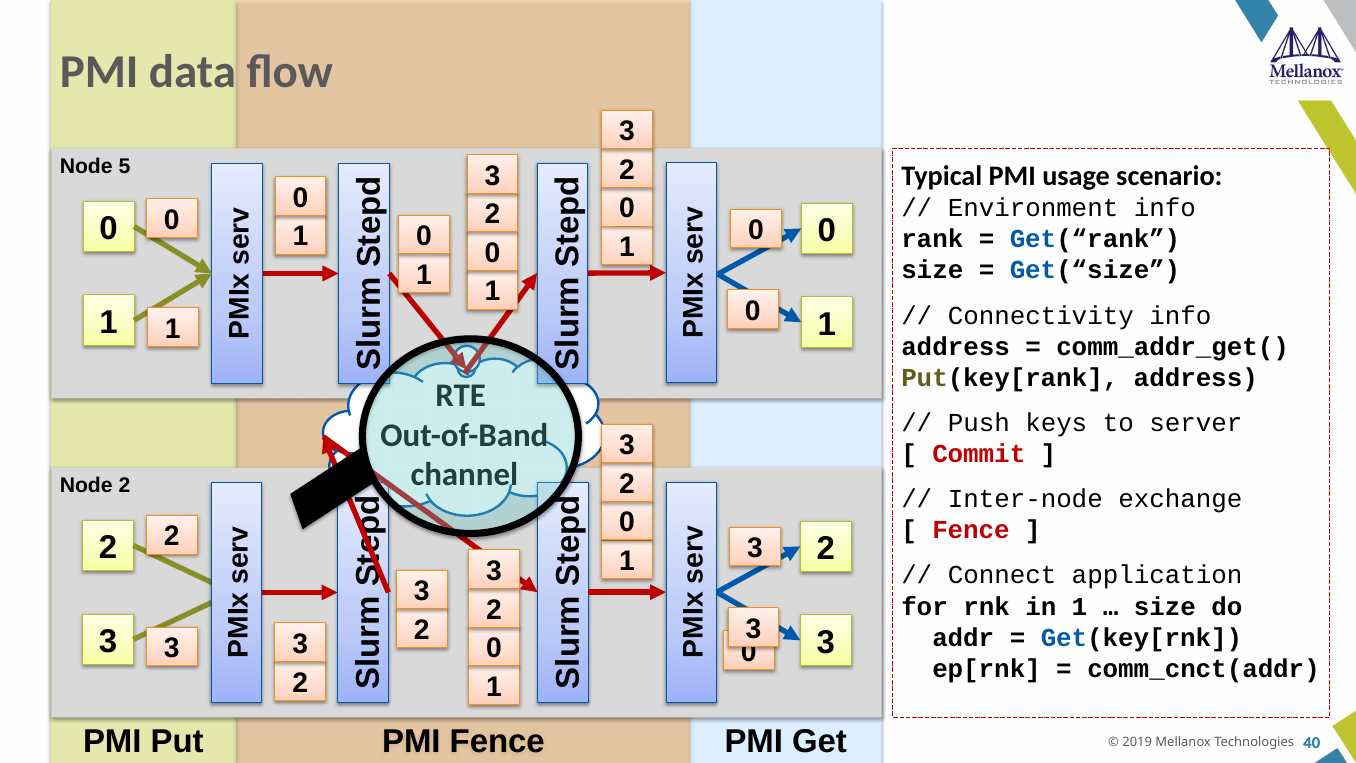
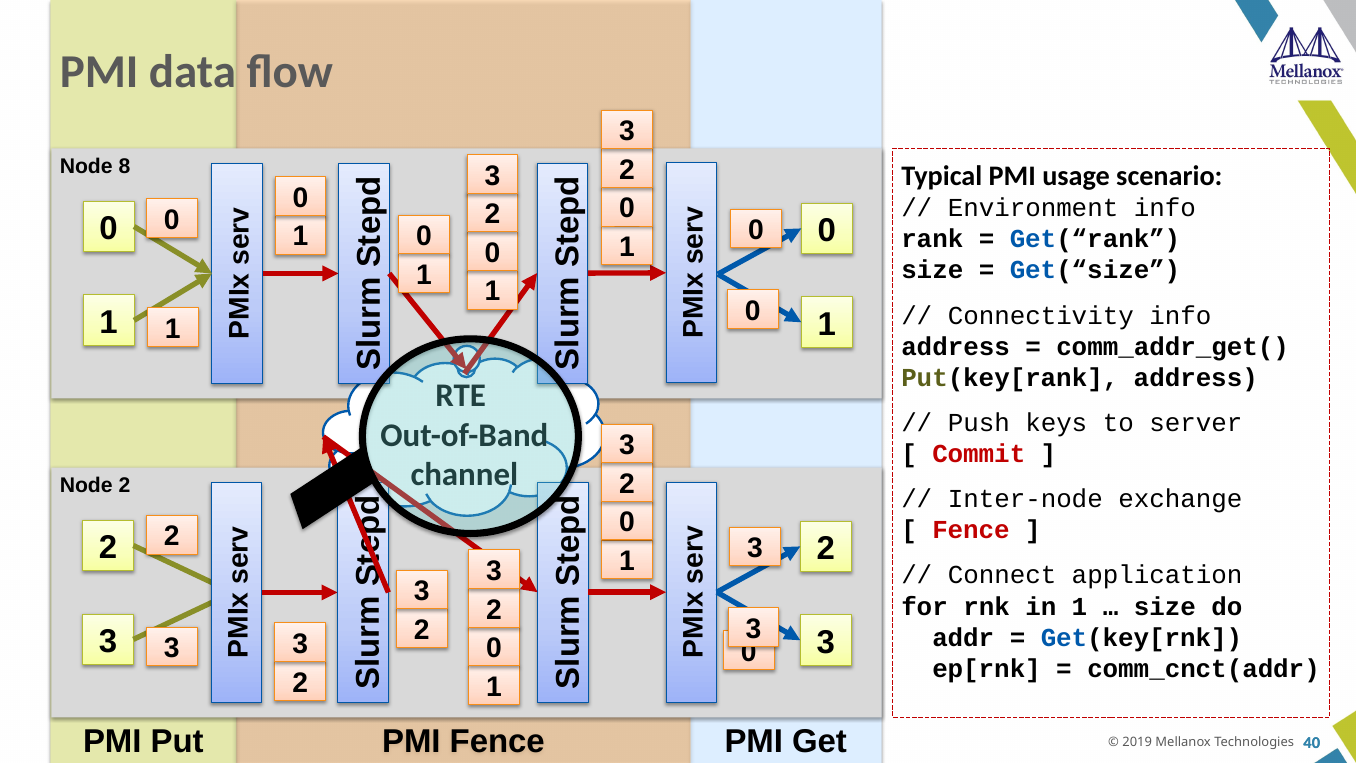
5: 5 -> 8
